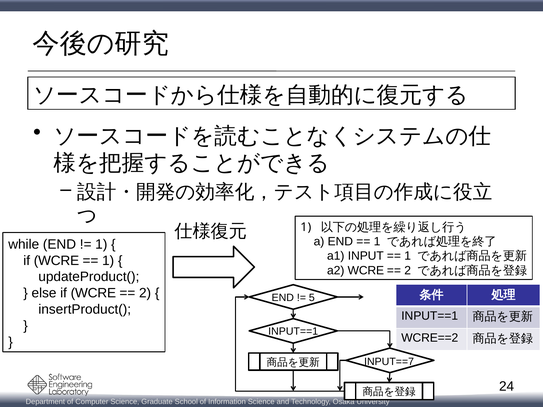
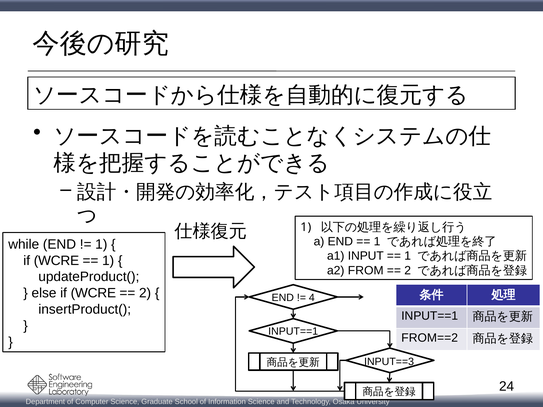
a2 WCRE: WCRE -> FROM
5: 5 -> 4
WCRE==2: WCRE==2 -> FROM==2
INPUT==7: INPUT==7 -> INPUT==3
